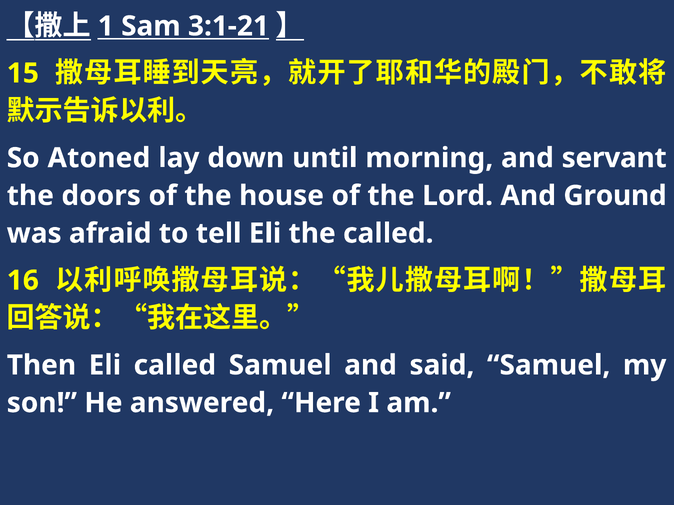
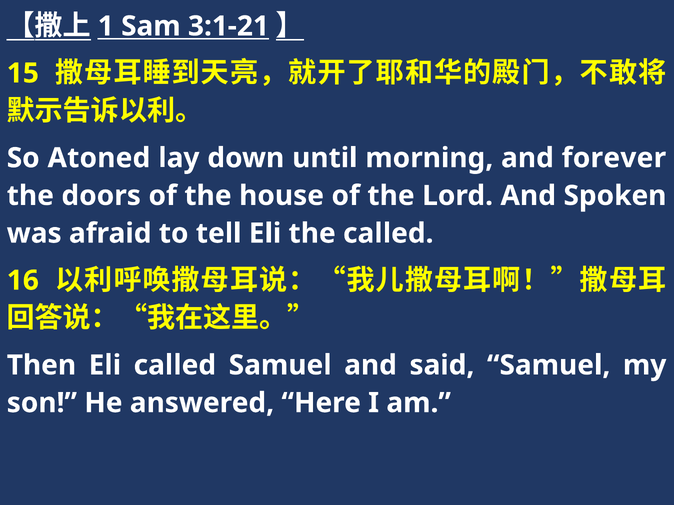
servant: servant -> forever
Ground: Ground -> Spoken
